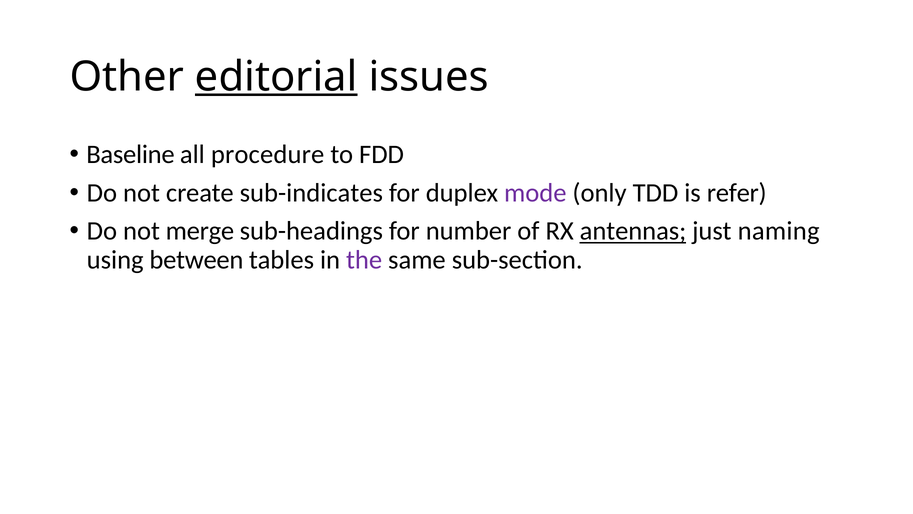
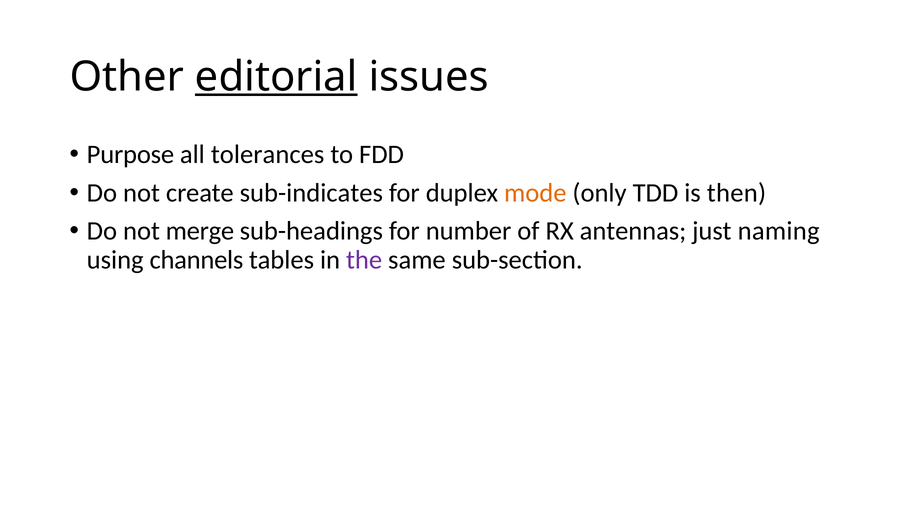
Baseline: Baseline -> Purpose
procedure: procedure -> tolerances
mode colour: purple -> orange
refer: refer -> then
antennas underline: present -> none
between: between -> channels
